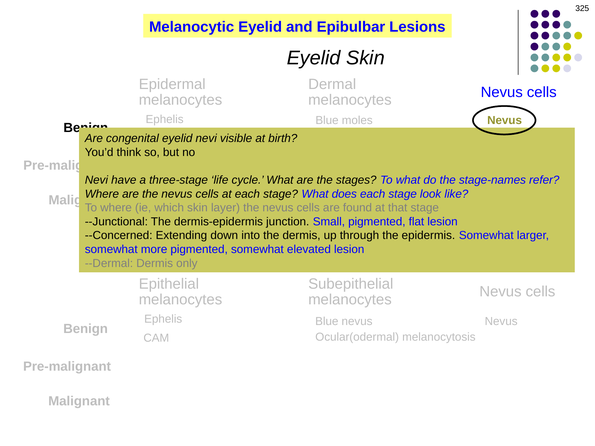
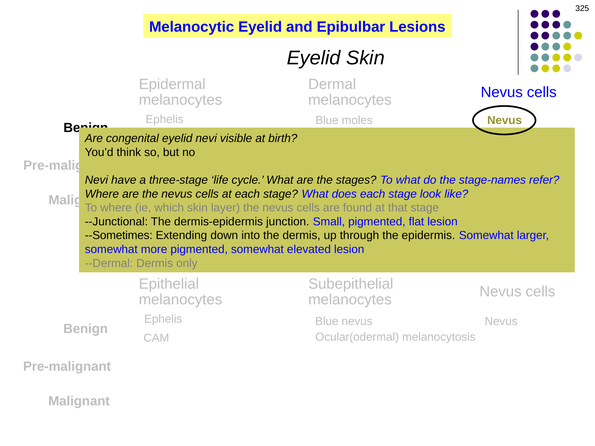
--Concerned: --Concerned -> --Sometimes
